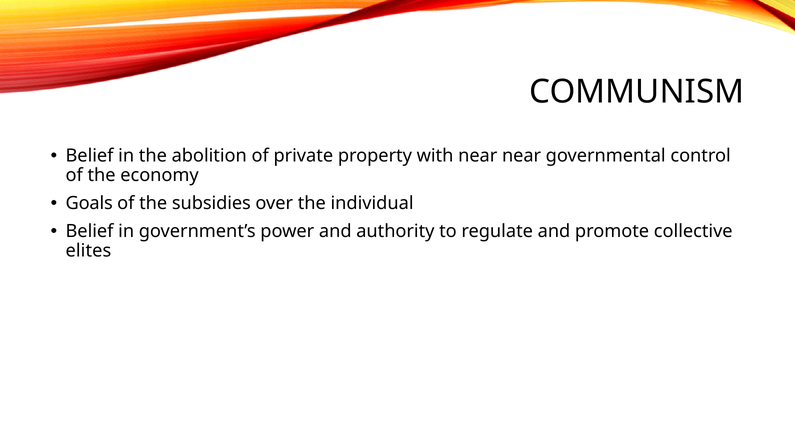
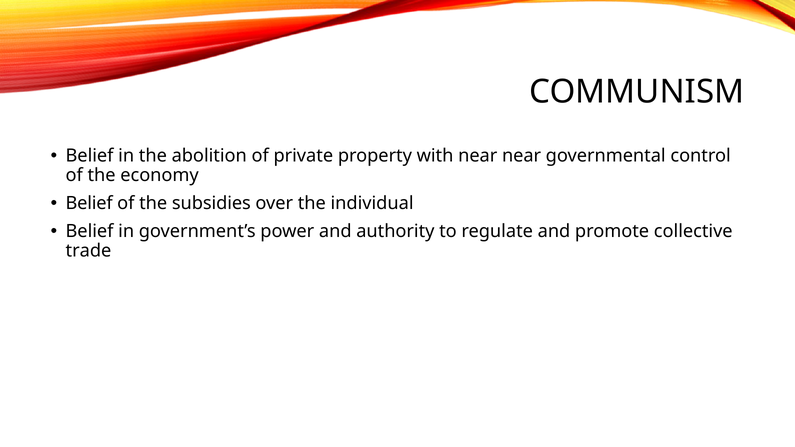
Goals at (89, 203): Goals -> Belief
elites: elites -> trade
